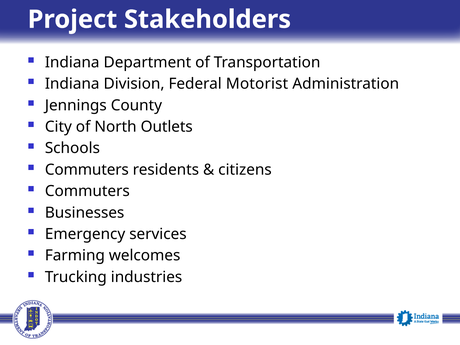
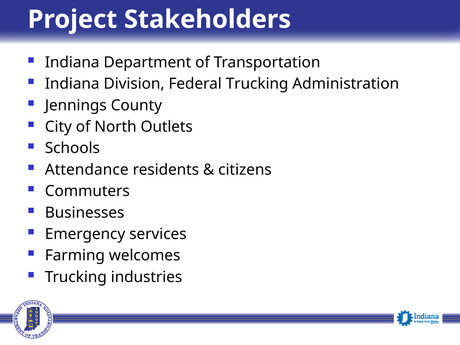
Federal Motorist: Motorist -> Trucking
Commuters at (87, 170): Commuters -> Attendance
